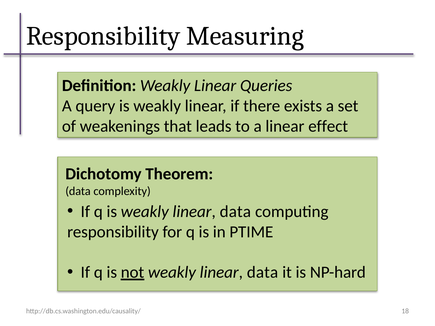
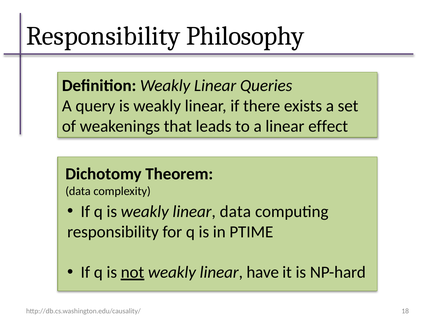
Measuring: Measuring -> Philosophy
not weakly linear data: data -> have
